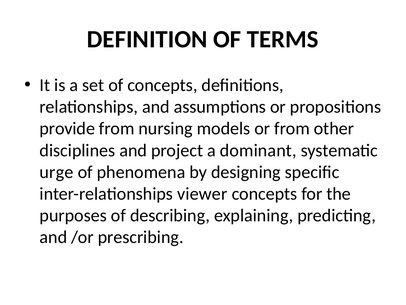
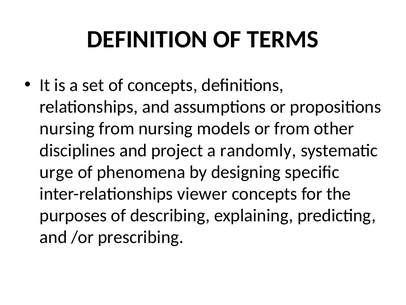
provide at (67, 128): provide -> nursing
dominant: dominant -> randomly
